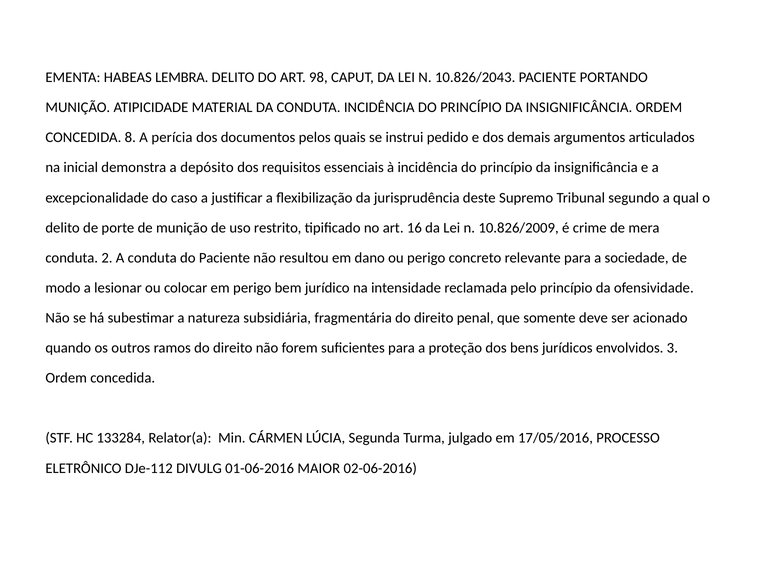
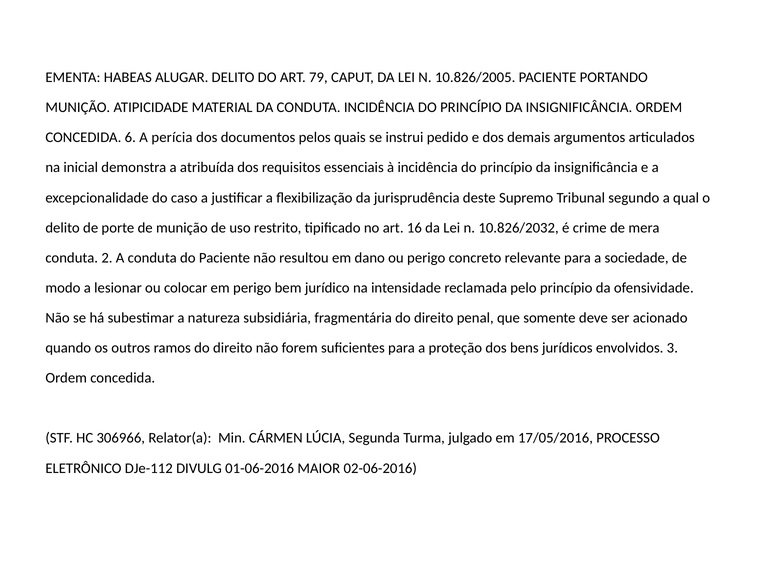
LEMBRA: LEMBRA -> ALUGAR
98: 98 -> 79
10.826/2043: 10.826/2043 -> 10.826/2005
8: 8 -> 6
depósito: depósito -> atribuída
10.826/2009: 10.826/2009 -> 10.826/2032
133284: 133284 -> 306966
